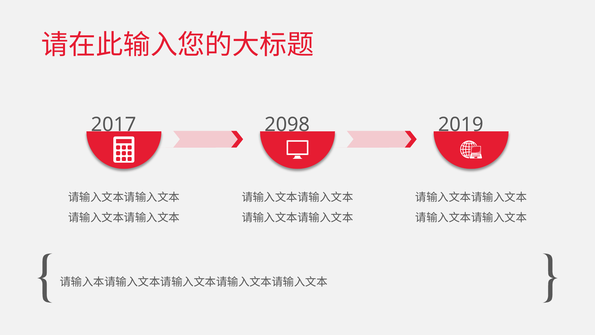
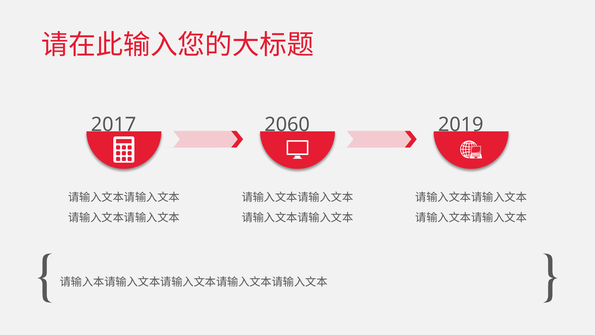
2098: 2098 -> 2060
